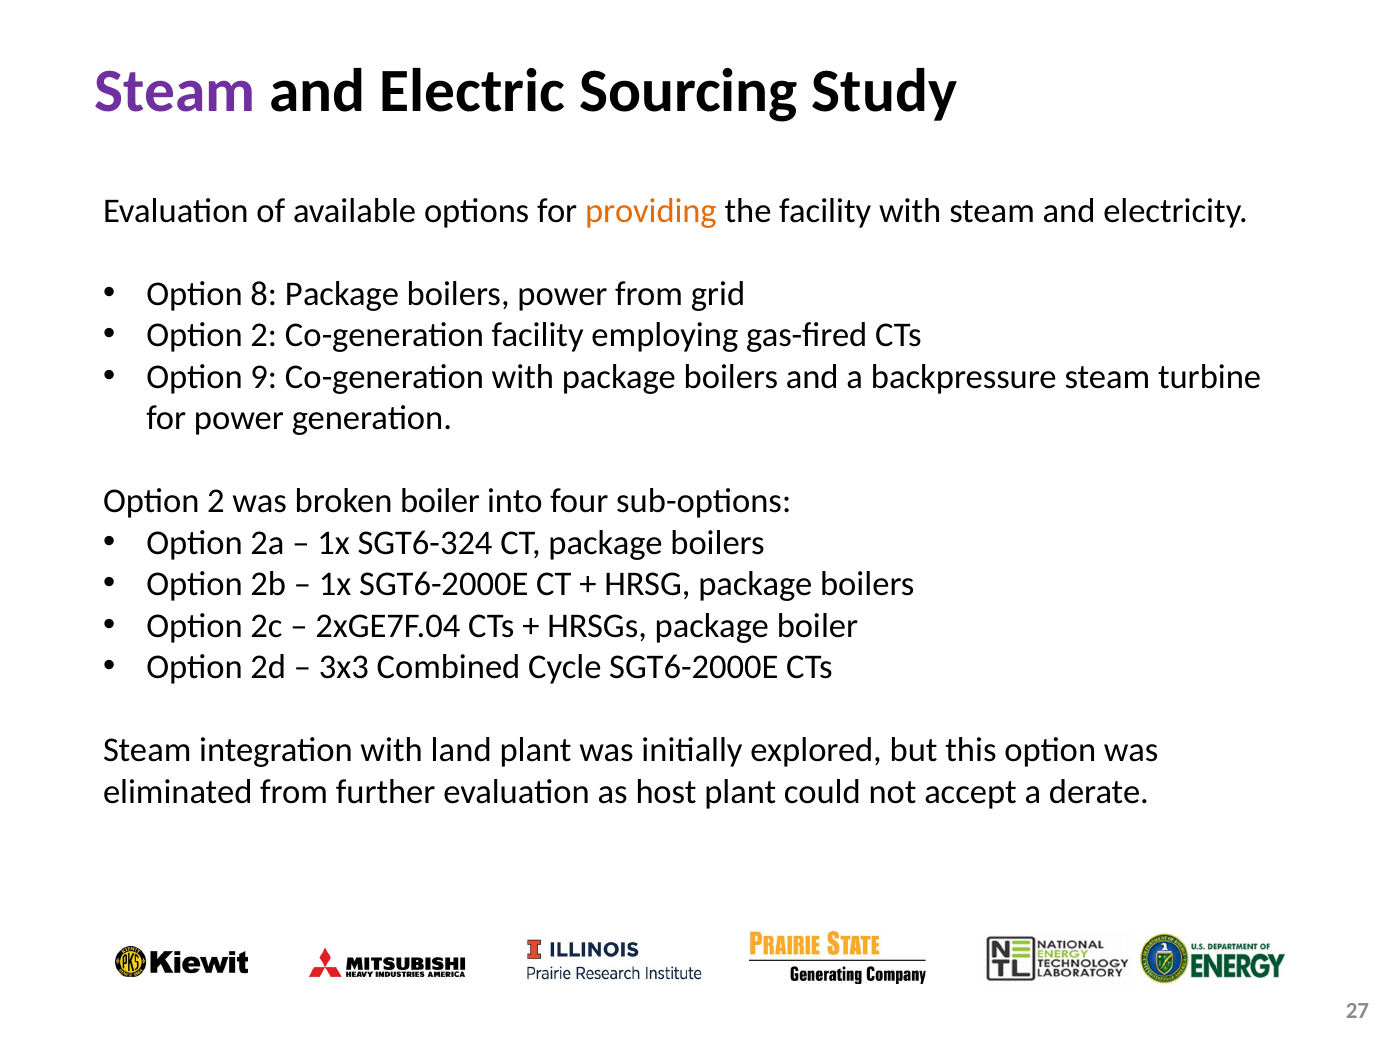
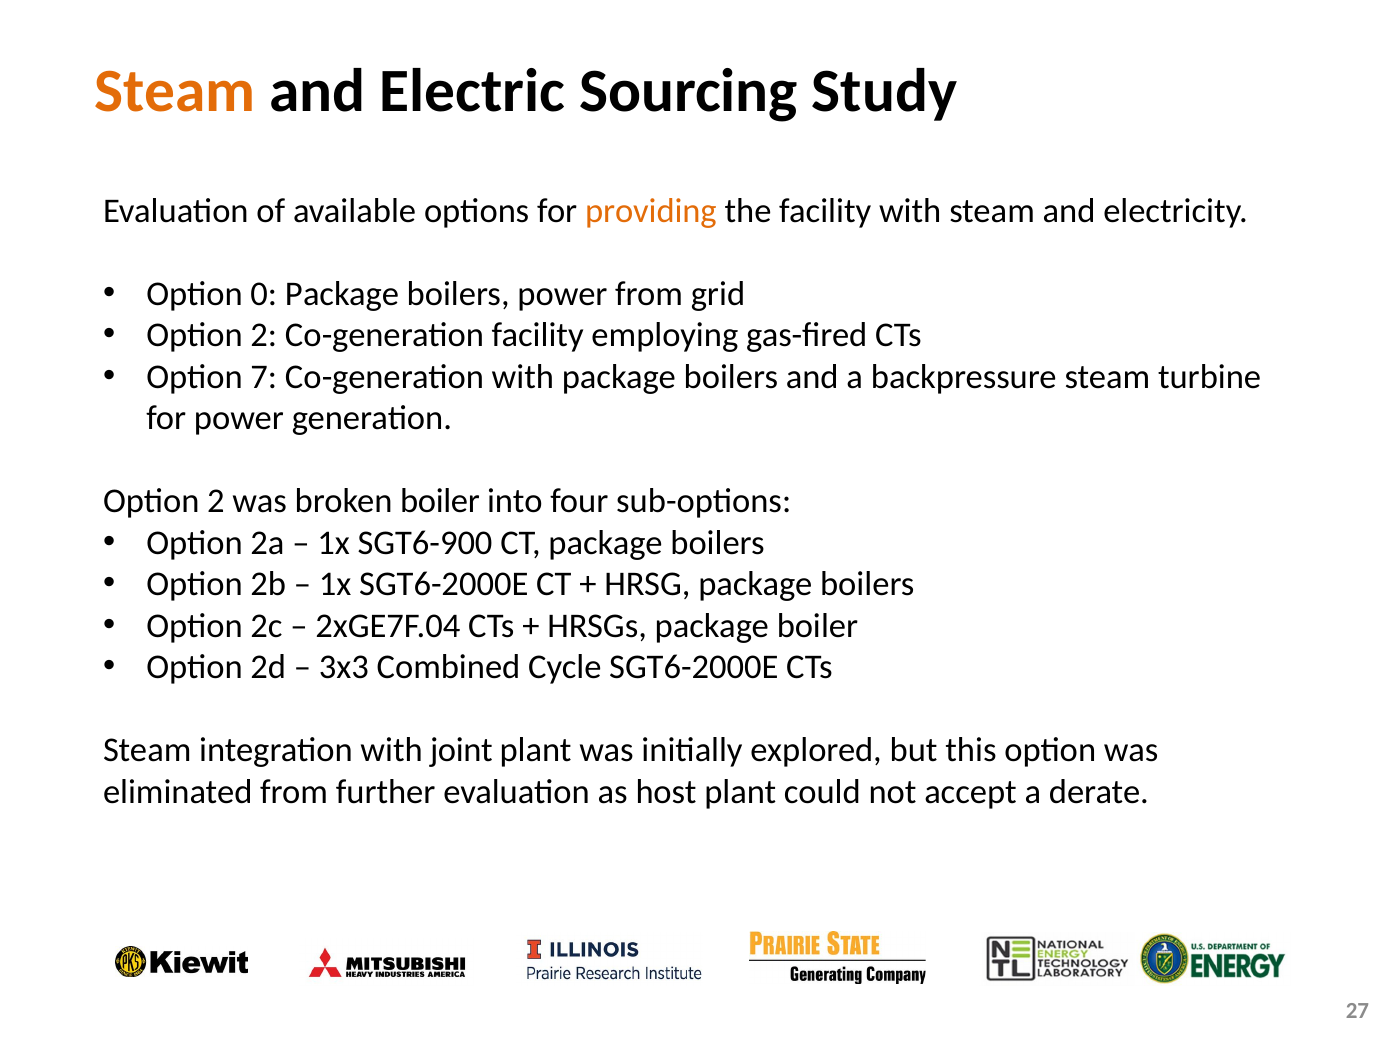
Steam at (175, 92) colour: purple -> orange
8: 8 -> 0
9: 9 -> 7
SGT6-324: SGT6-324 -> SGT6-900
land: land -> joint
